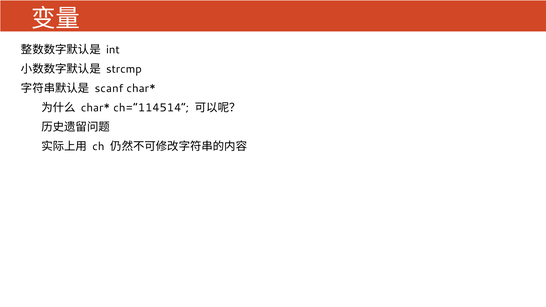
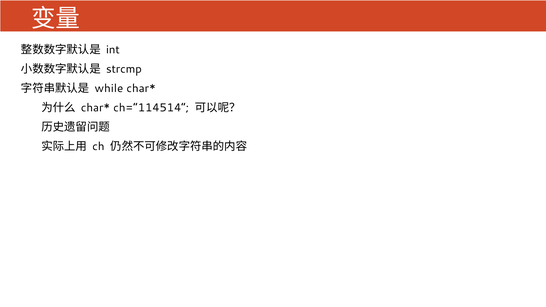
scanf: scanf -> while
